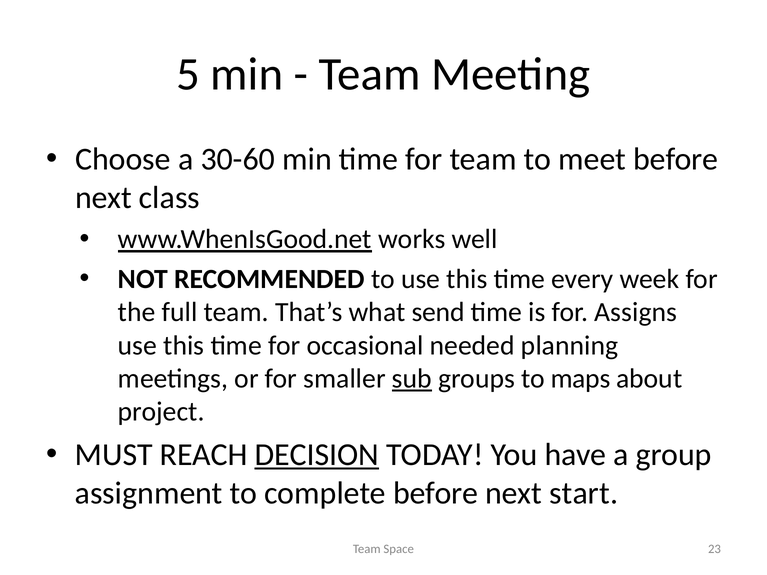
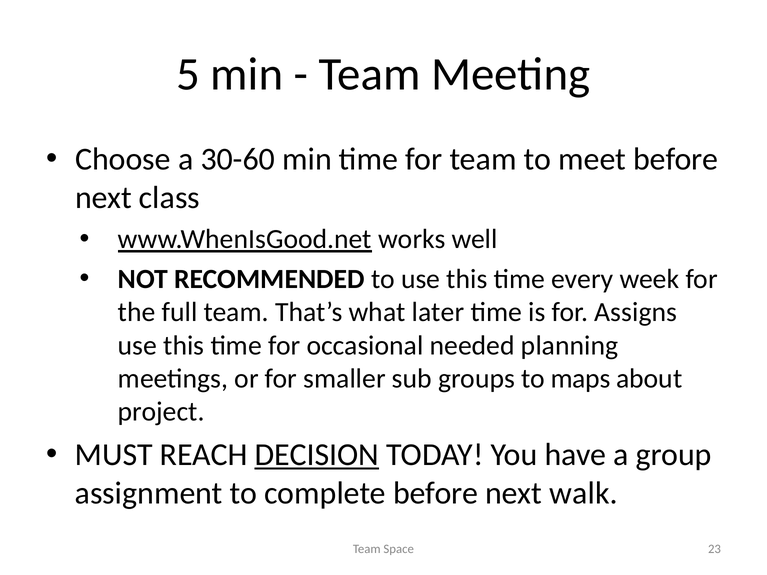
send: send -> later
sub underline: present -> none
start: start -> walk
